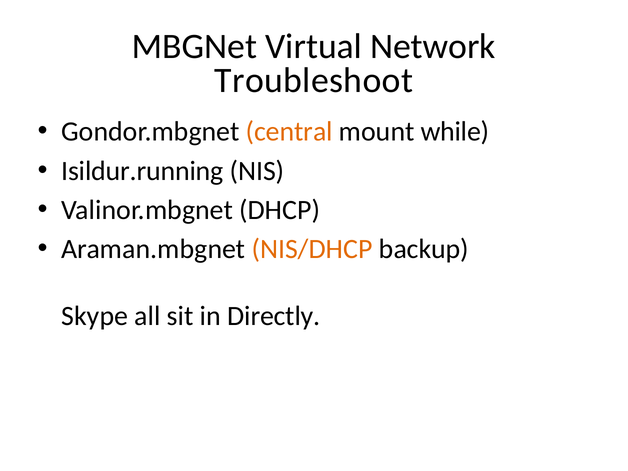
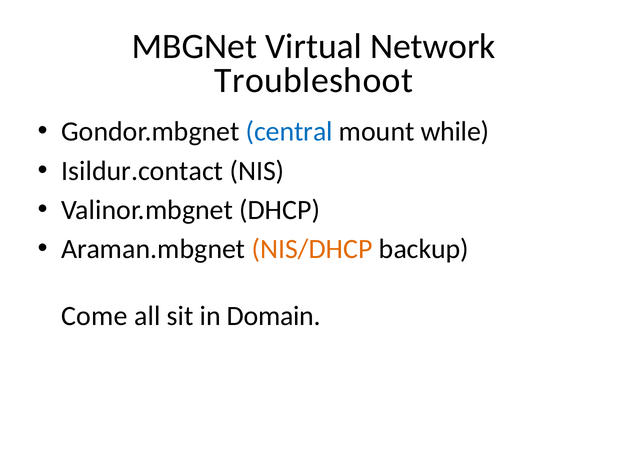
central colour: orange -> blue
Isildur.running: Isildur.running -> Isildur.contact
Skype: Skype -> Come
Directly: Directly -> Domain
